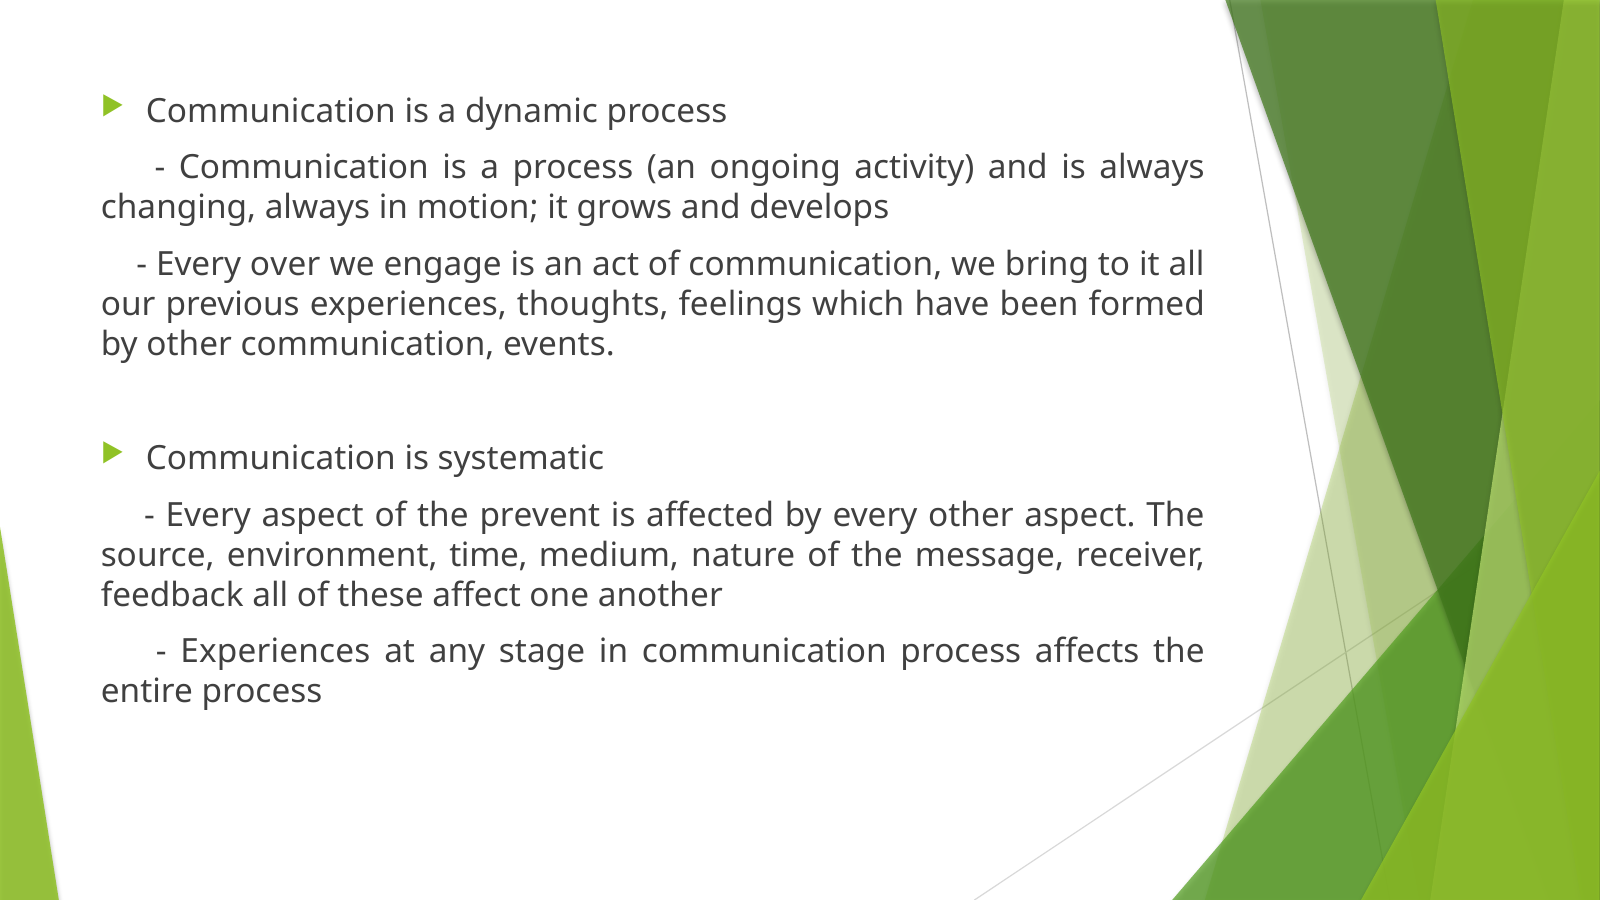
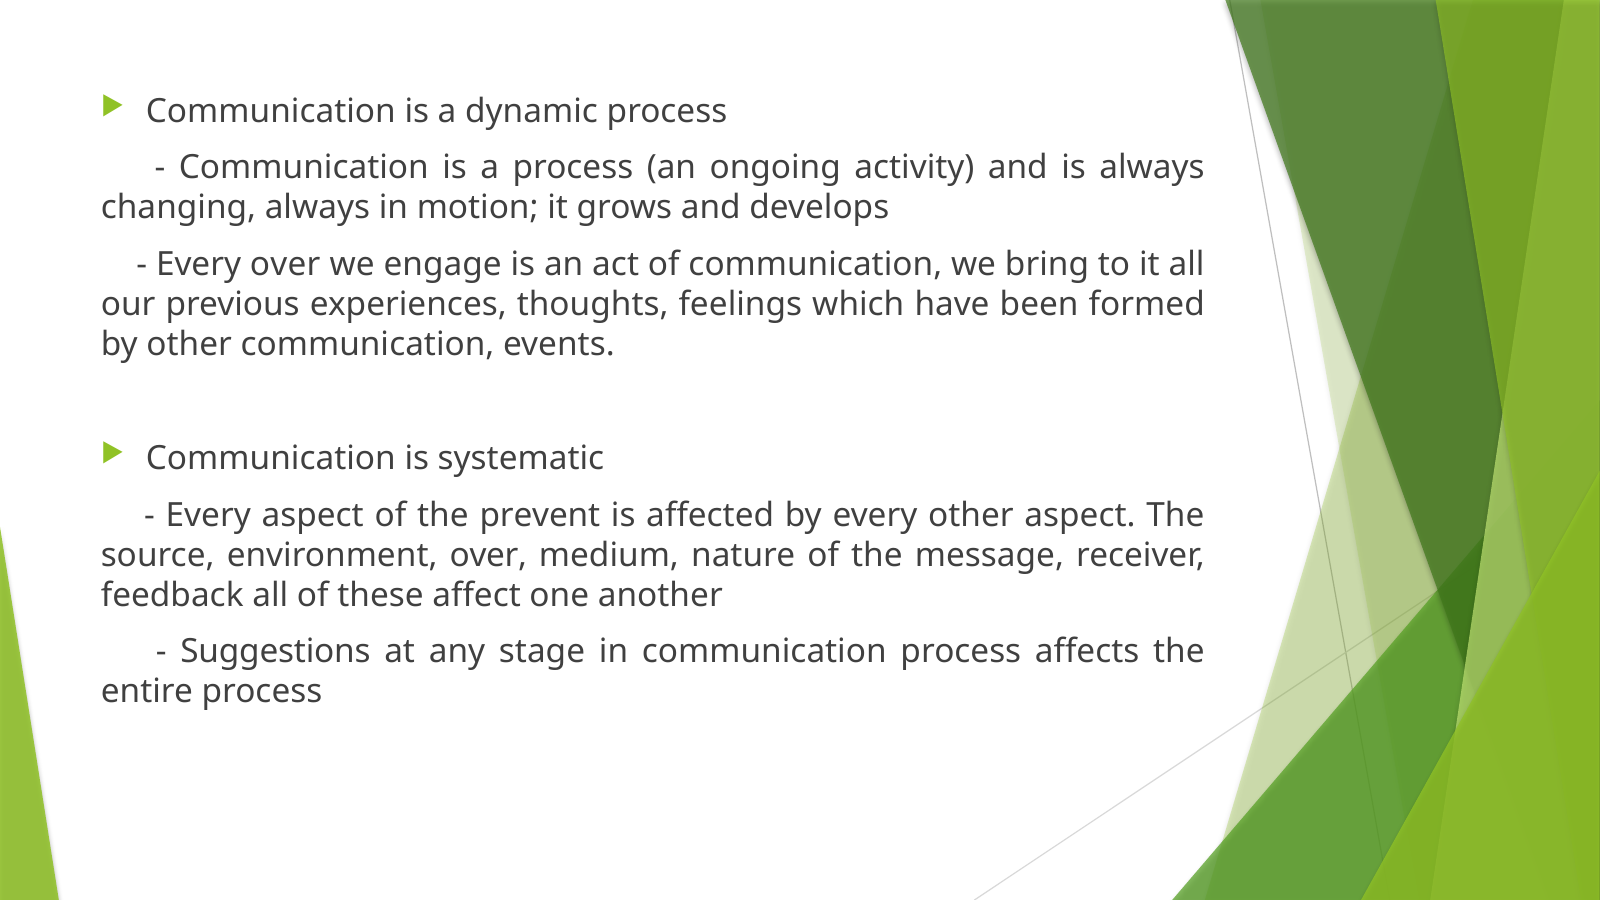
environment time: time -> over
Experiences at (275, 652): Experiences -> Suggestions
